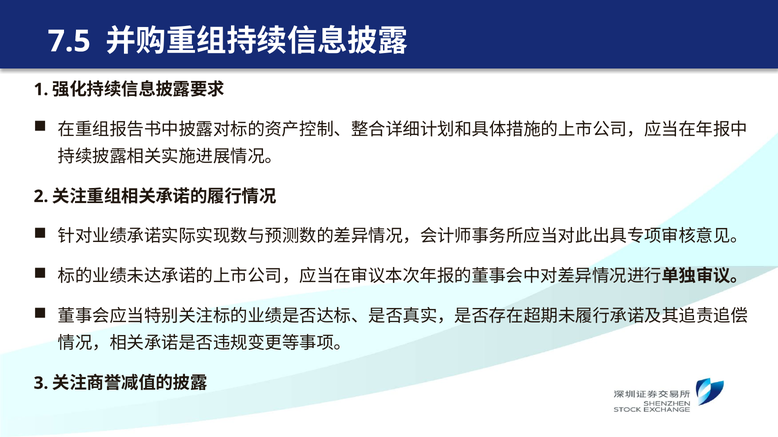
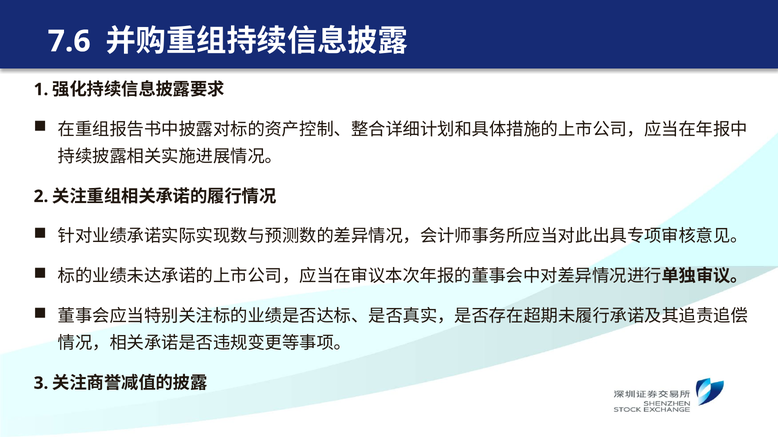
7.5: 7.5 -> 7.6
